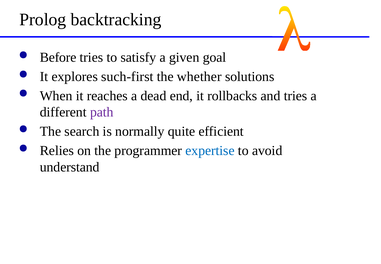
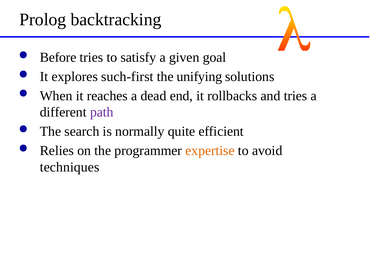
whether: whether -> unifying
expertise colour: blue -> orange
understand: understand -> techniques
